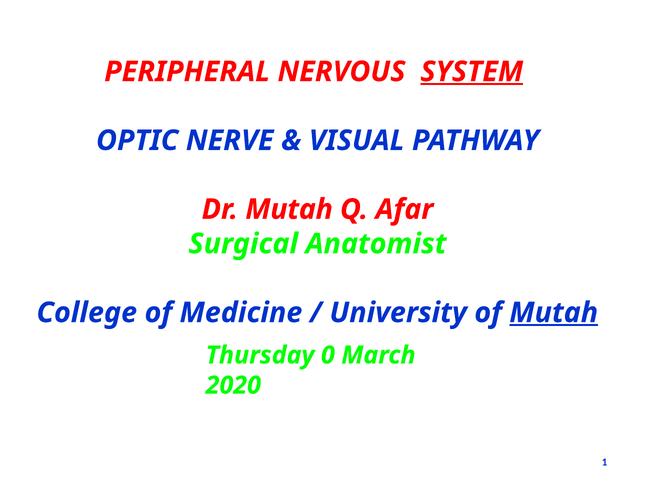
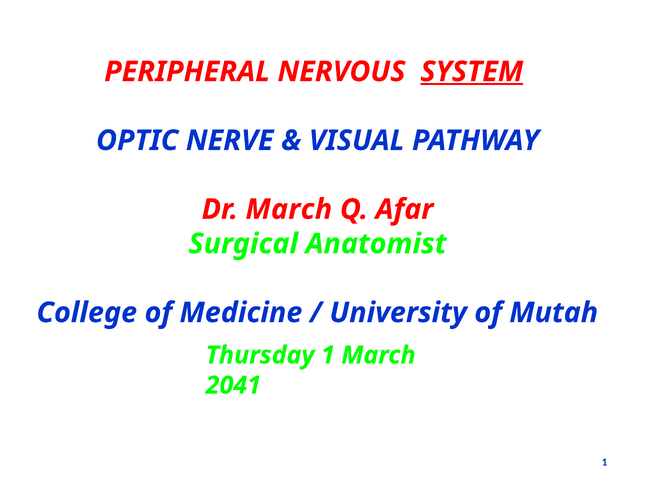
Dr Mutah: Mutah -> March
Mutah at (554, 313) underline: present -> none
Thursday 0: 0 -> 1
2020: 2020 -> 2041
